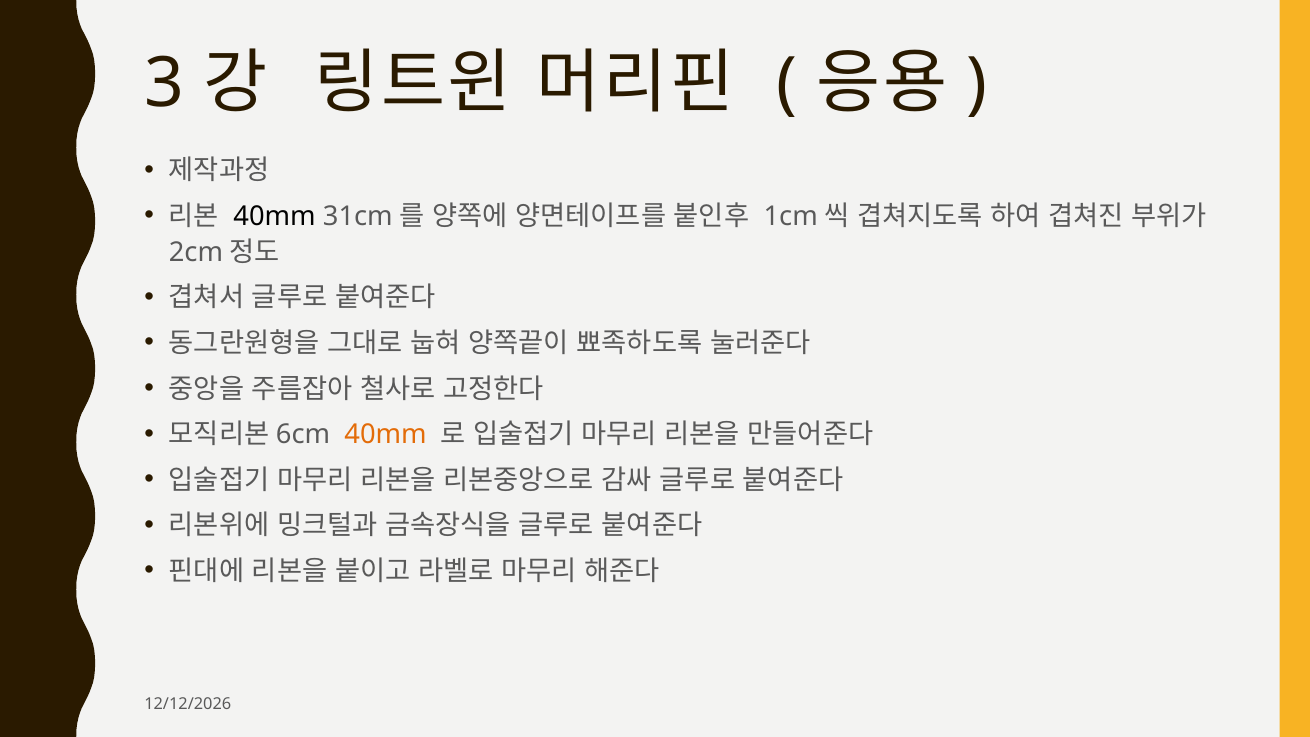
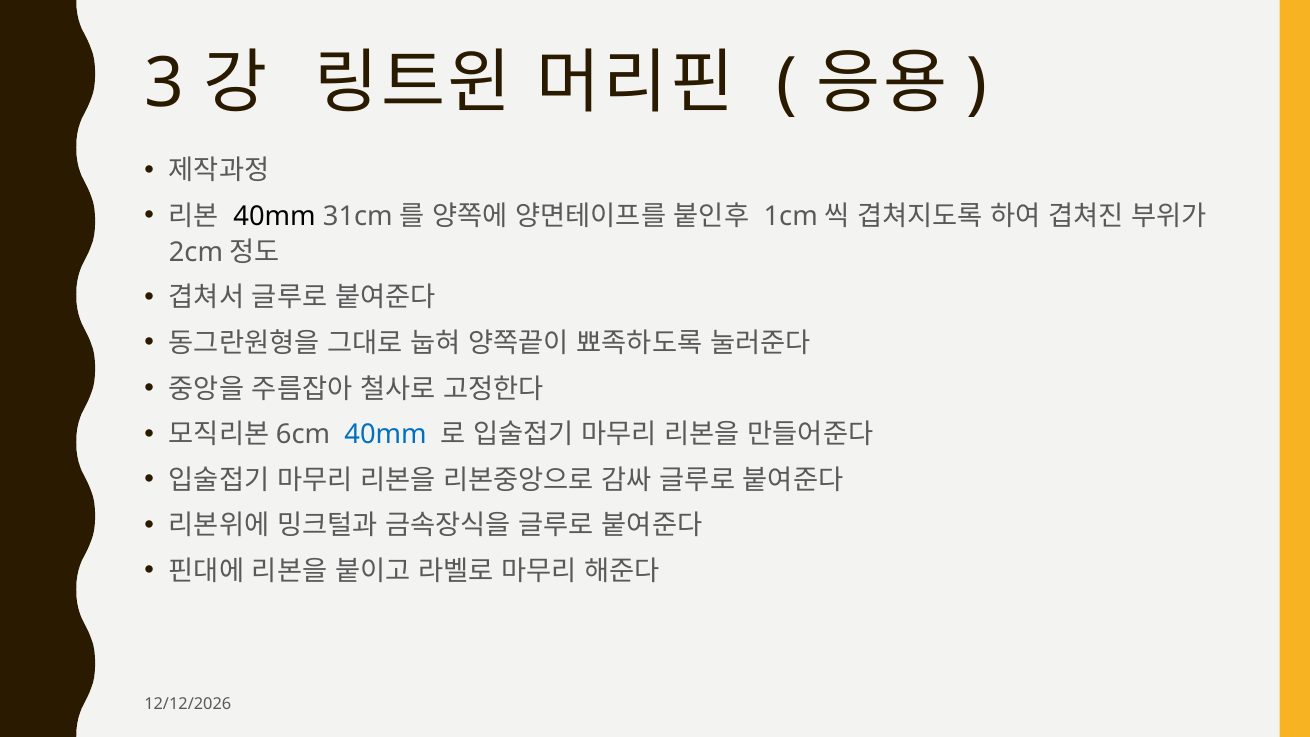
40mm at (386, 435) colour: orange -> blue
